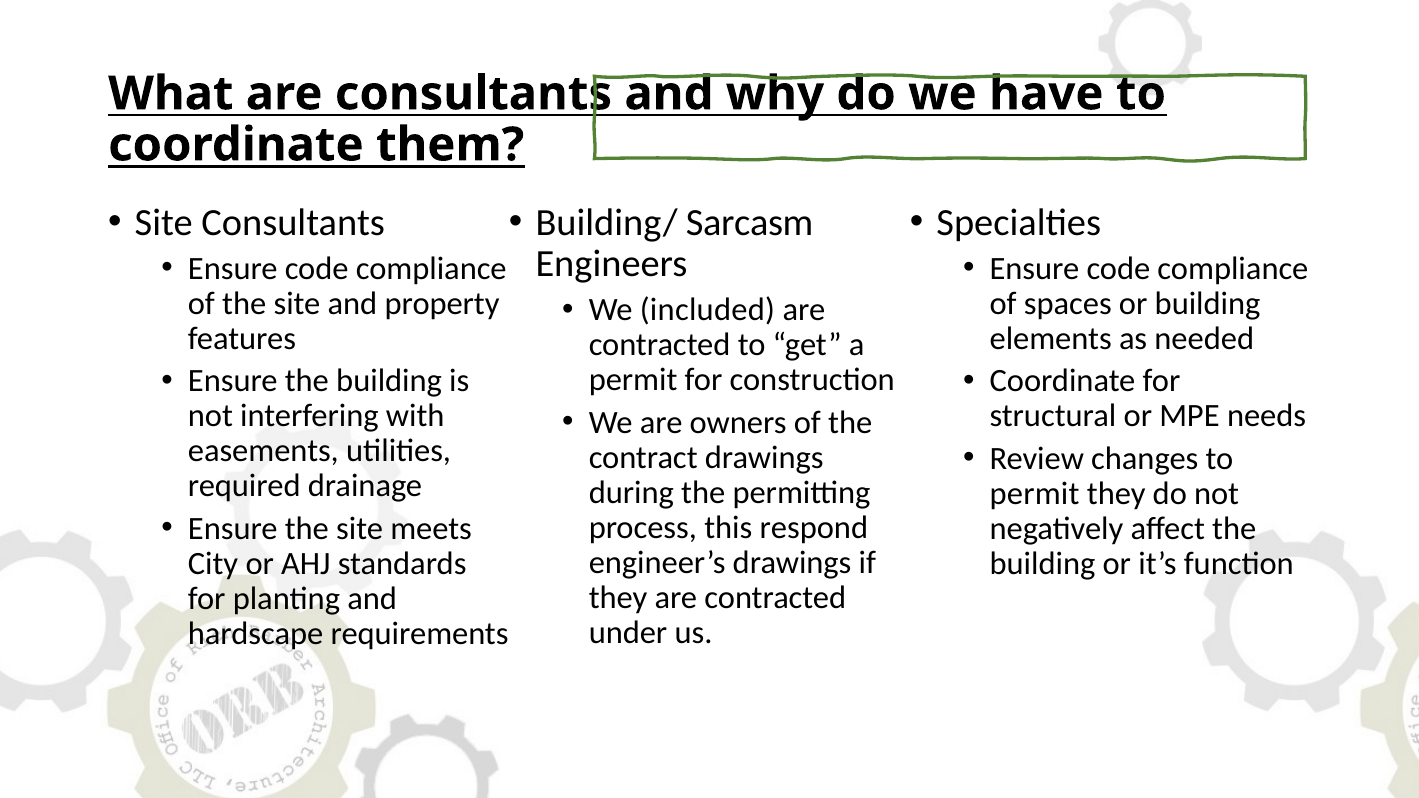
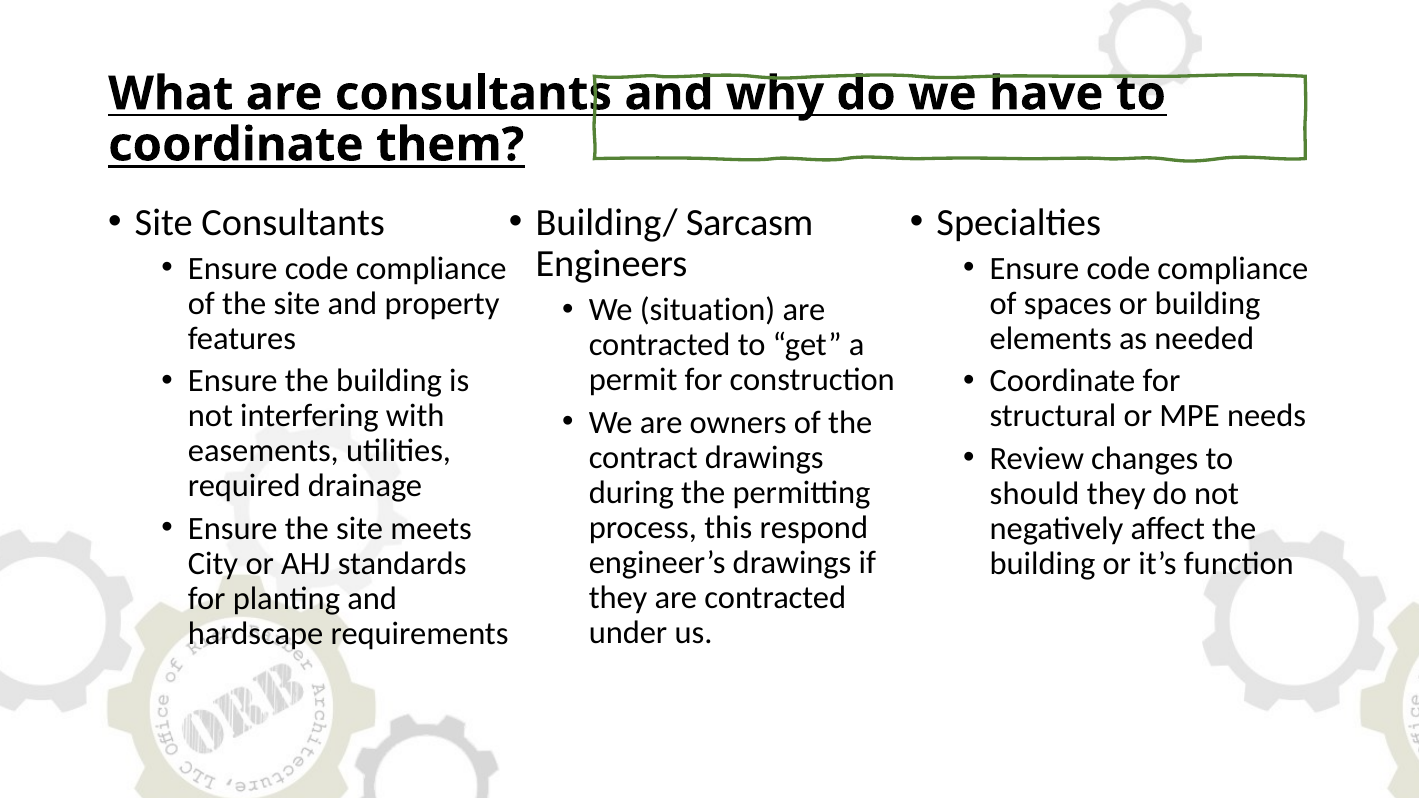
included: included -> situation
permit at (1035, 494): permit -> should
